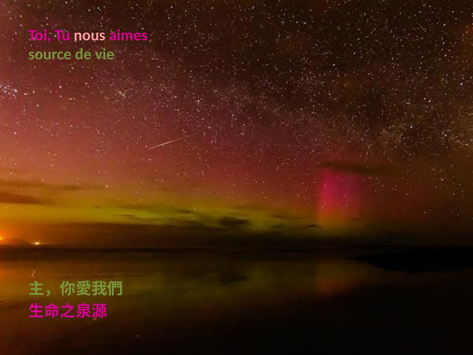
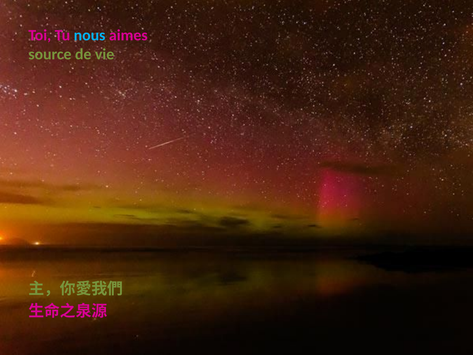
nous colour: pink -> light blue
